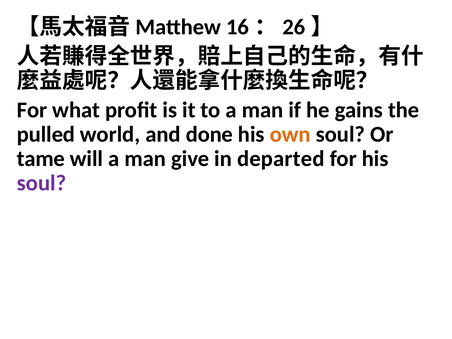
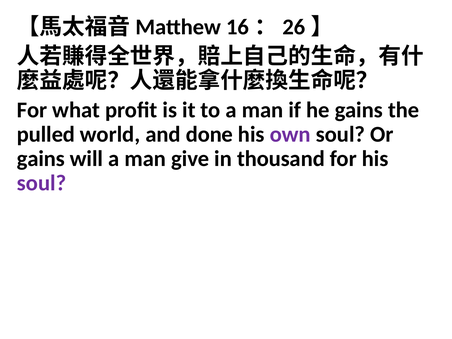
own colour: orange -> purple
tame at (41, 159): tame -> gains
departed: departed -> thousand
